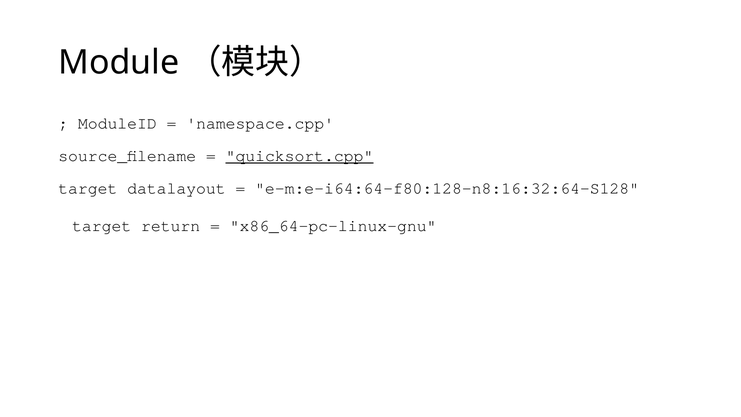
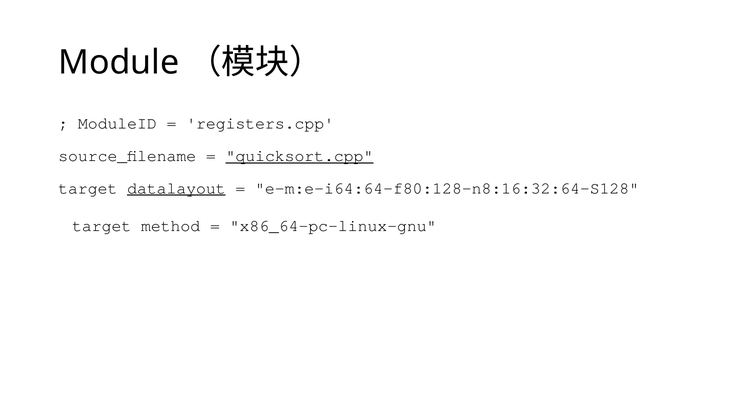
namespace.cpp: namespace.cpp -> registers.cpp
datalayout underline: none -> present
return: return -> method
